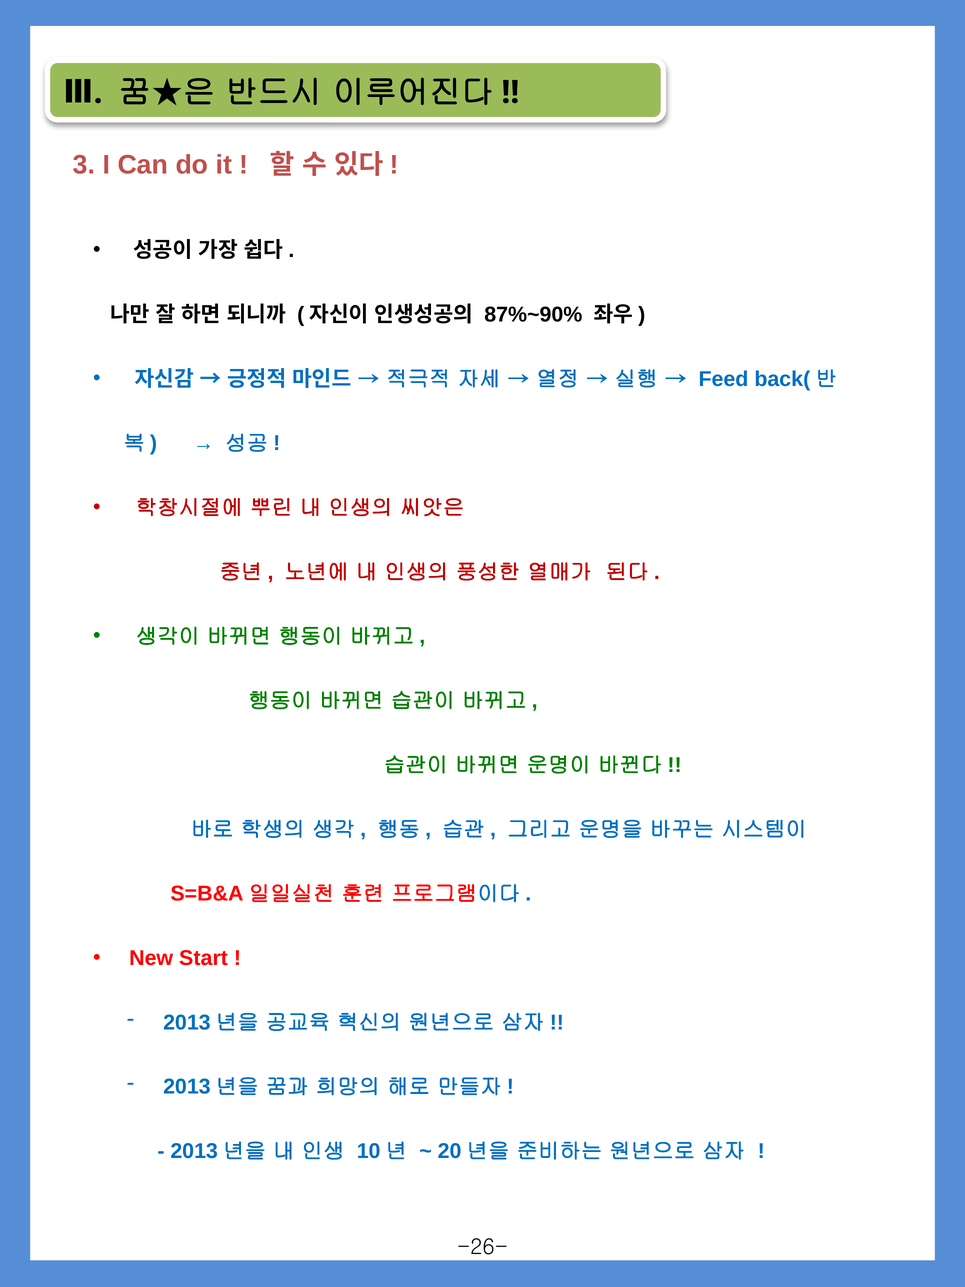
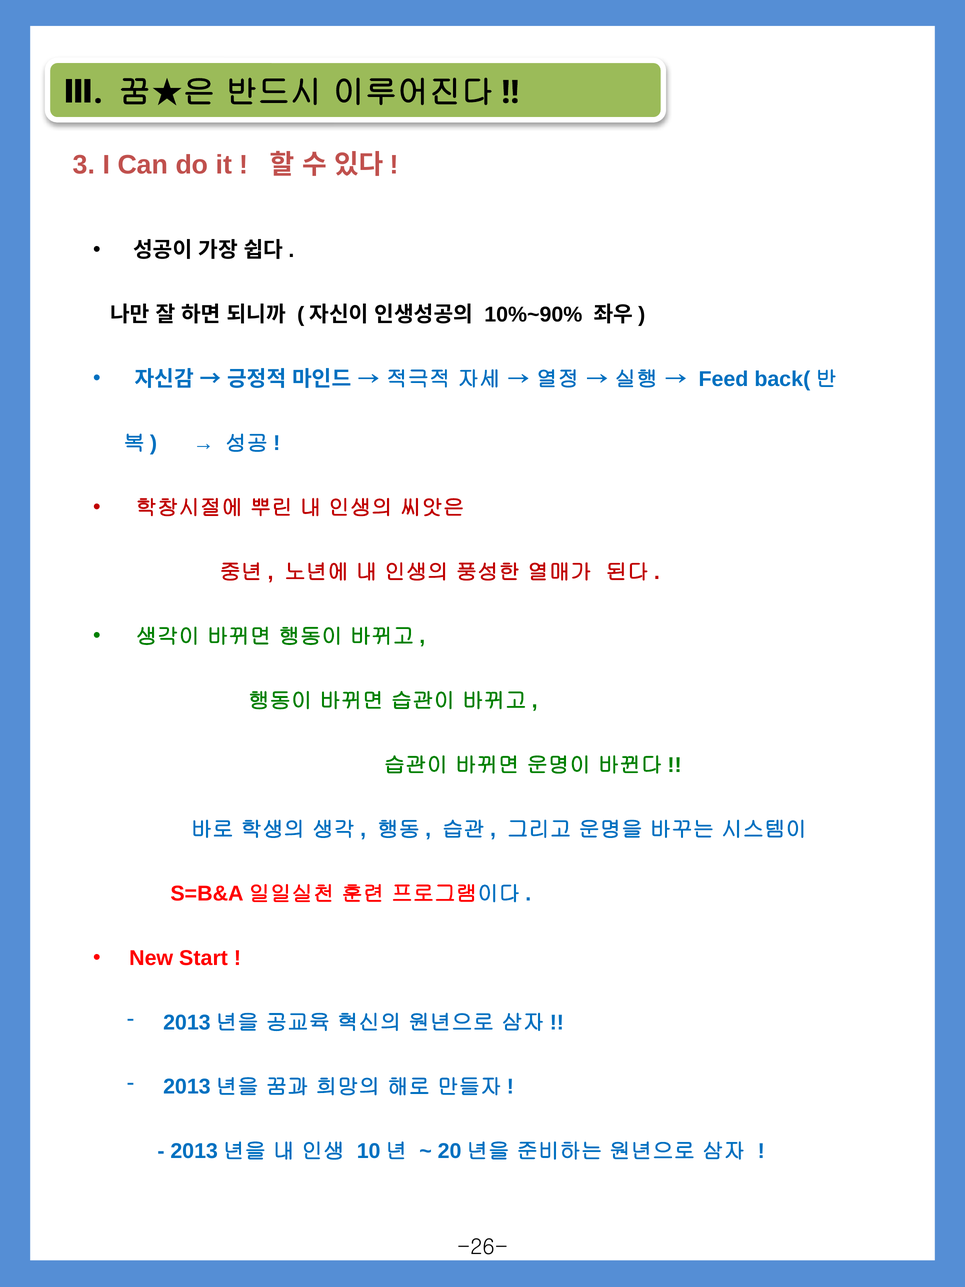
87%~90%: 87%~90% -> 10%~90%
